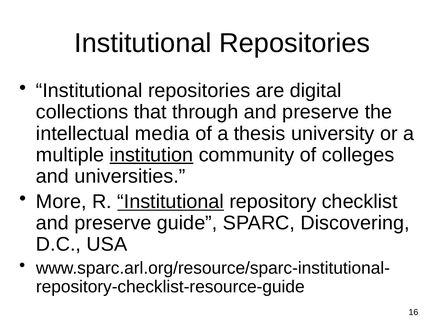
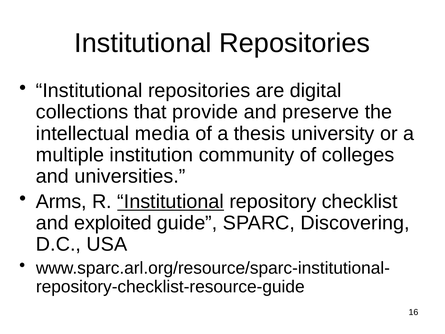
through: through -> provide
institution underline: present -> none
More: More -> Arms
preserve at (113, 223): preserve -> exploited
